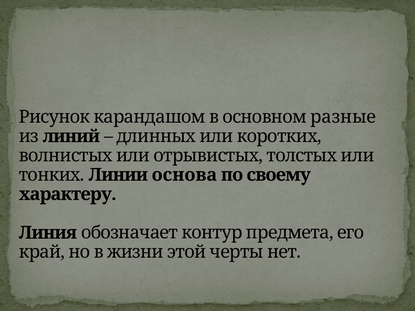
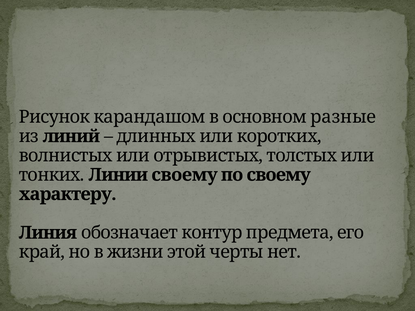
Линии основа: основа -> своему
